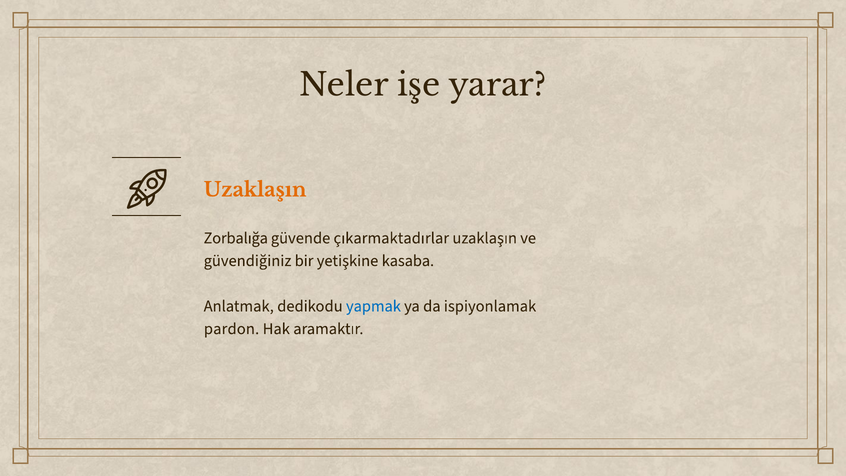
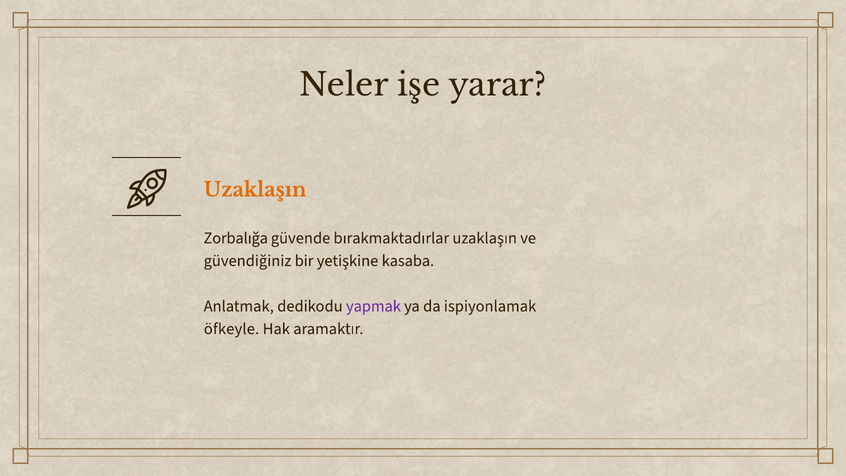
çıkarmaktadırlar: çıkarmaktadırlar -> bırakmaktadırlar
yapmak colour: blue -> purple
pardon: pardon -> öfkeyle
